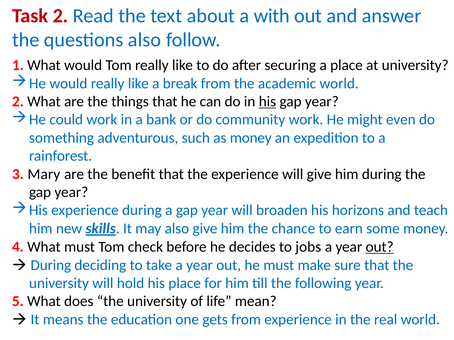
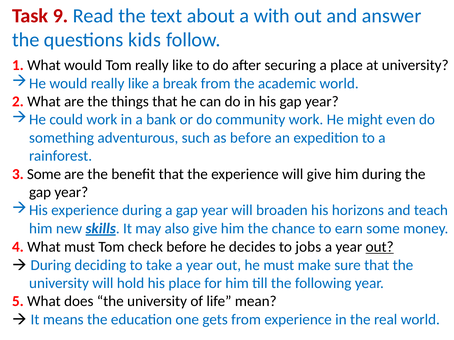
Task 2: 2 -> 9
questions also: also -> kids
his at (267, 102) underline: present -> none
as money: money -> before
3 Mary: Mary -> Some
